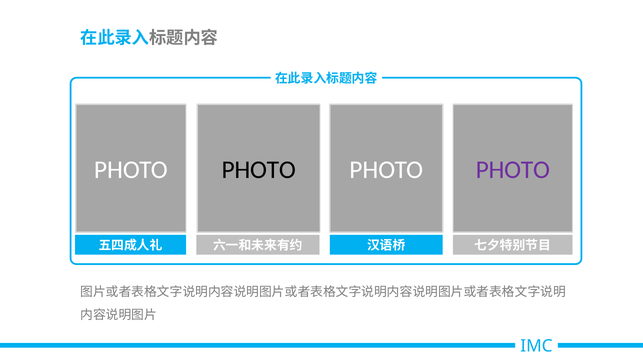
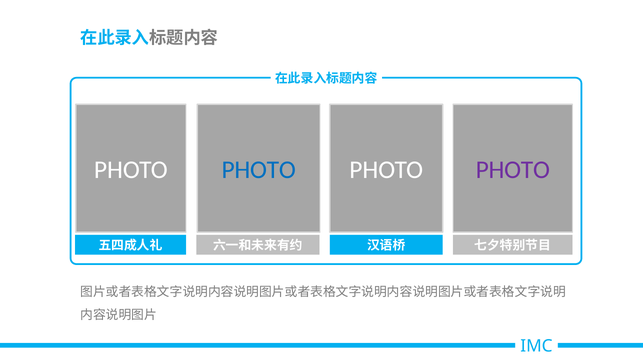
PHOTO at (259, 170) colour: black -> blue
